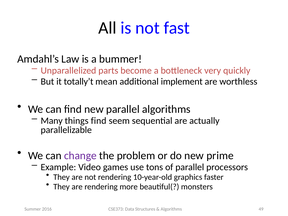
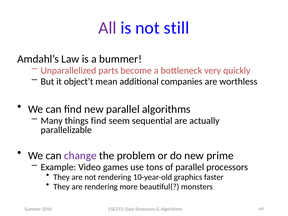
All colour: black -> purple
fast: fast -> still
totally’t: totally’t -> object’t
implement: implement -> companies
